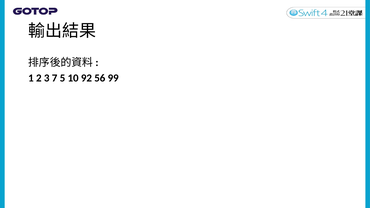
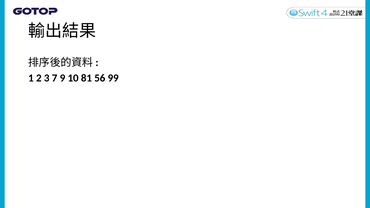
5: 5 -> 9
92: 92 -> 81
